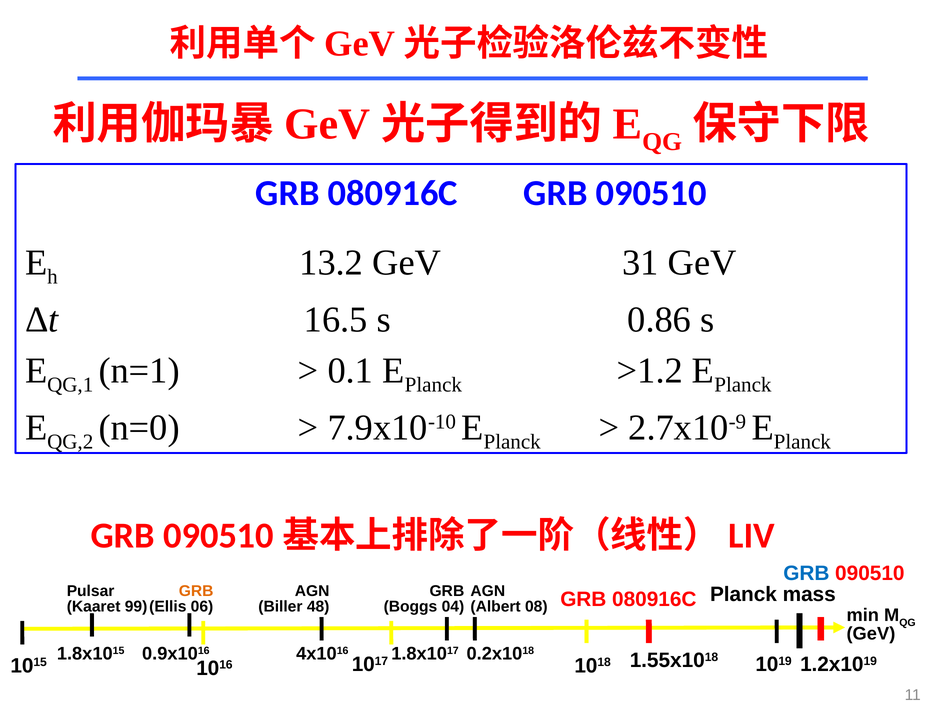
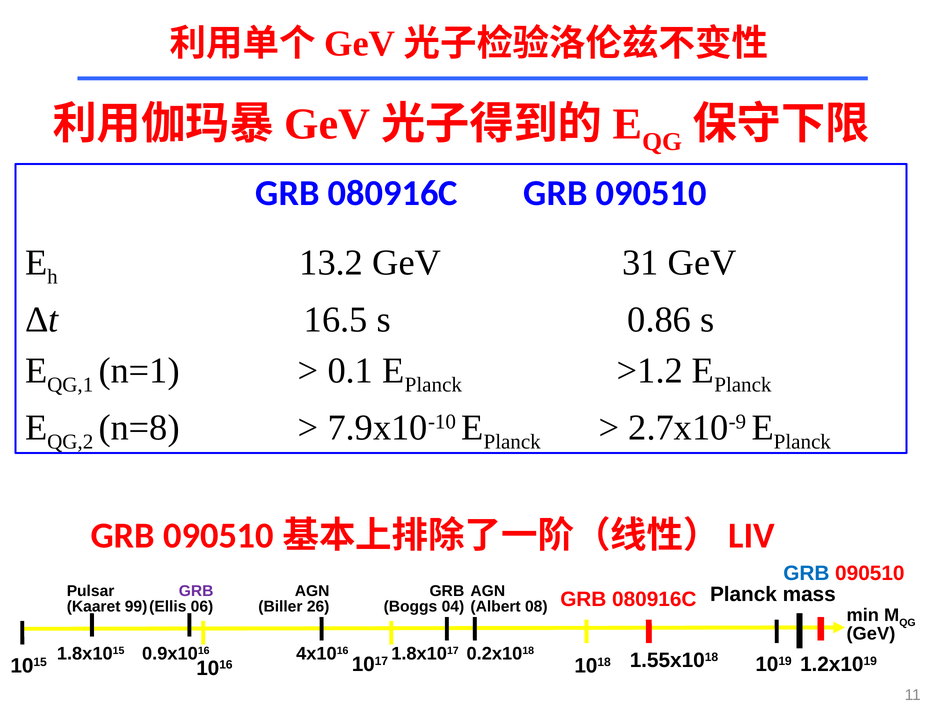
n=0: n=0 -> n=8
GRB at (196, 592) colour: orange -> purple
48: 48 -> 26
